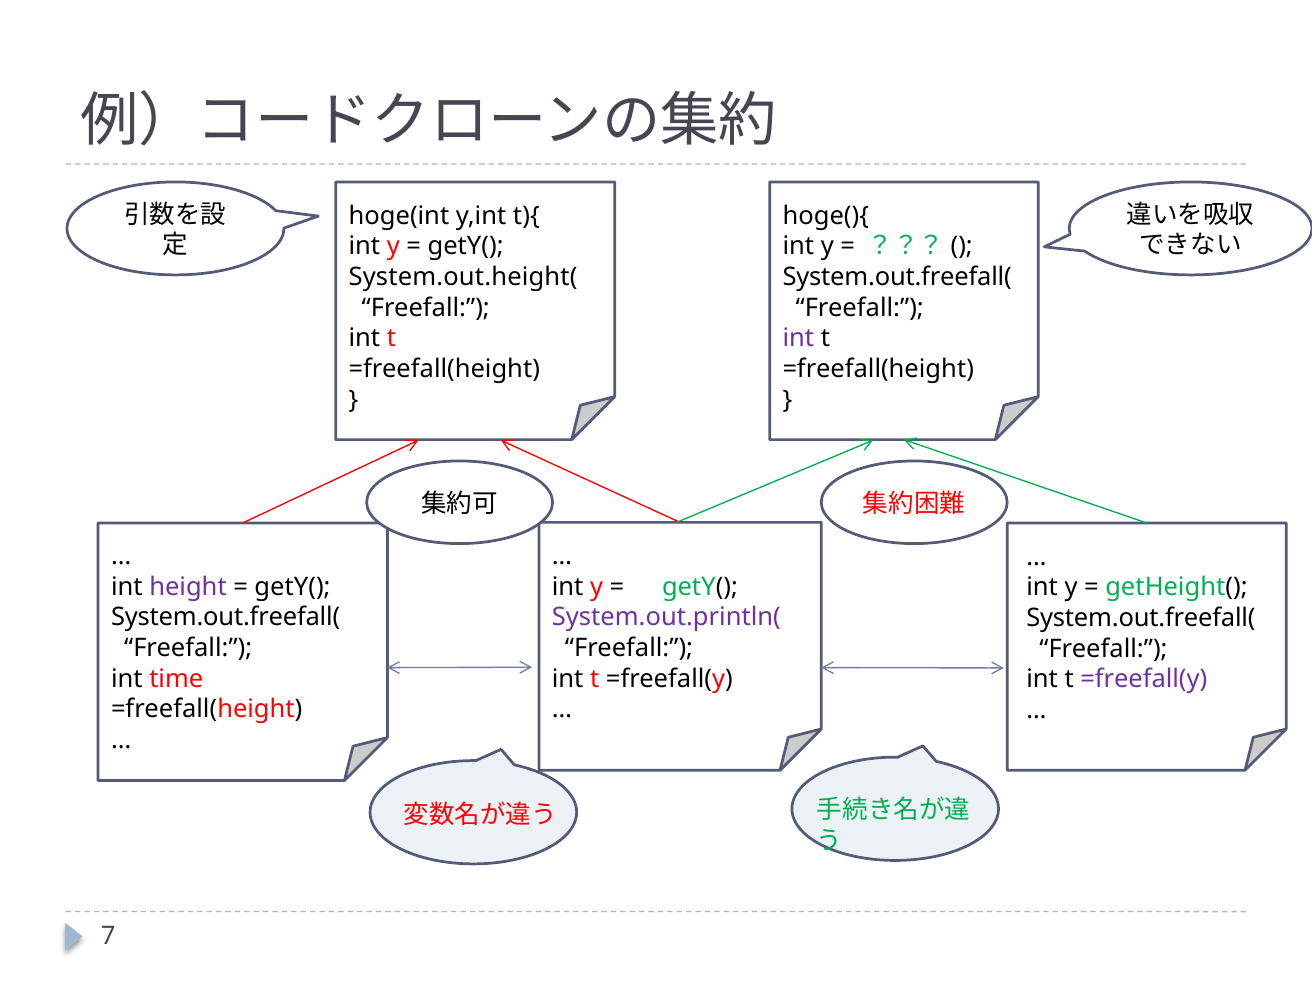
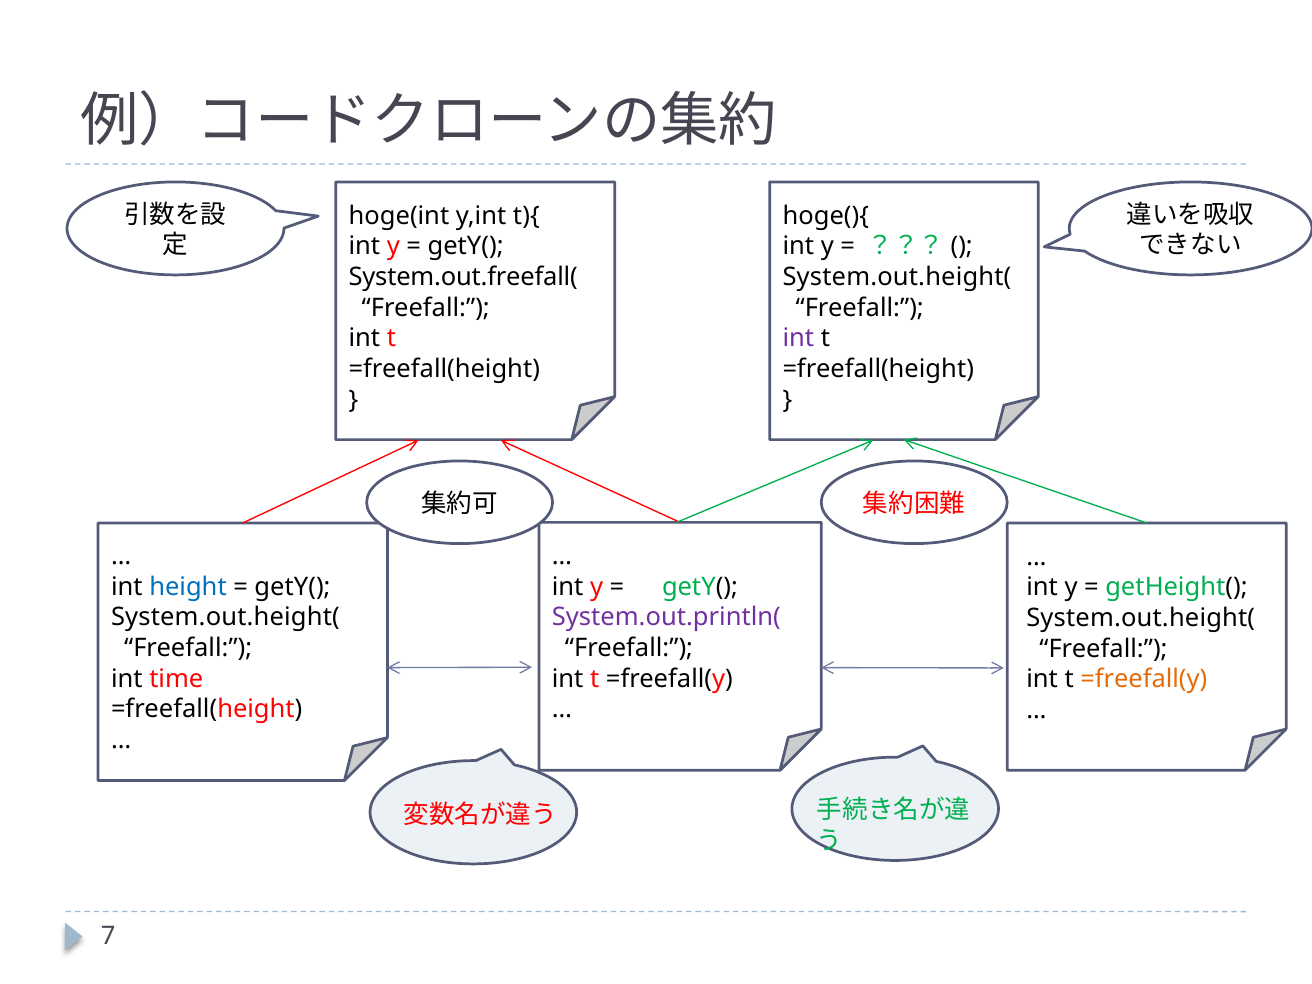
System.out.height(: System.out.height( -> System.out.freefall(
System.out.freefall( at (897, 277): System.out.freefall( -> System.out.height(
height colour: purple -> blue
System.out.freefall( at (226, 618): System.out.freefall( -> System.out.height(
System.out.freefall( at (1141, 618): System.out.freefall( -> System.out.height(
=freefall(y at (1144, 679) colour: purple -> orange
